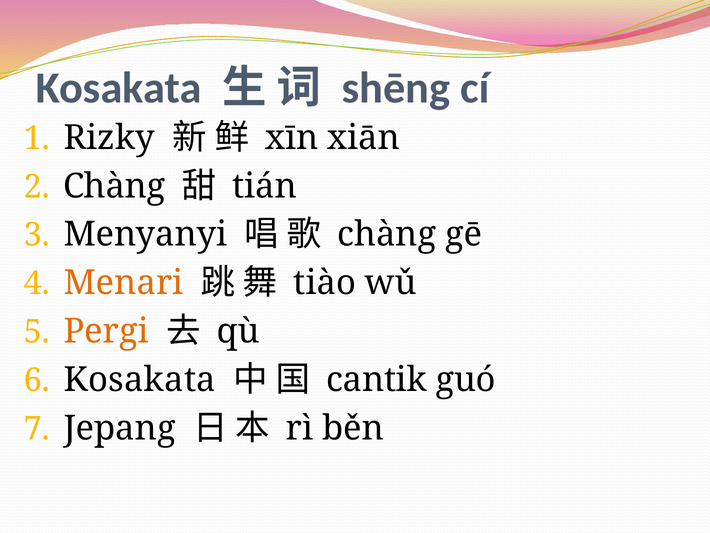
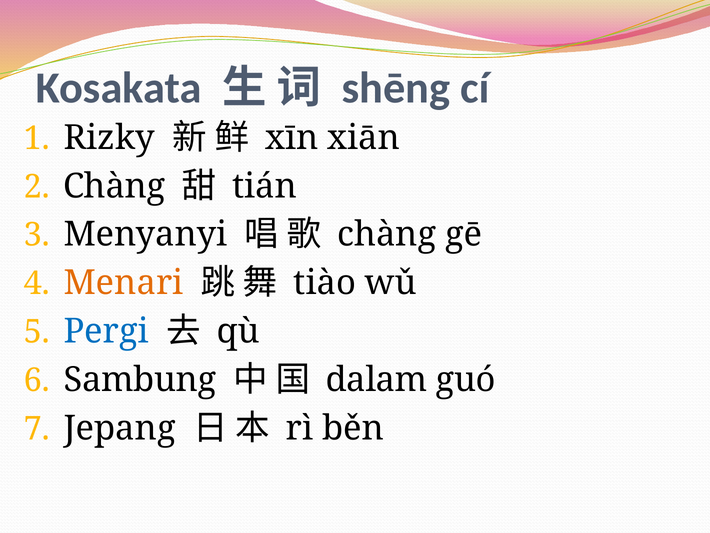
Pergi colour: orange -> blue
Kosakata at (140, 379): Kosakata -> Sambung
cantik: cantik -> dalam
